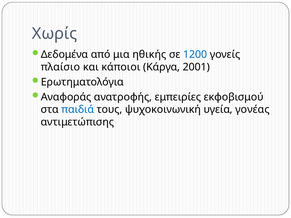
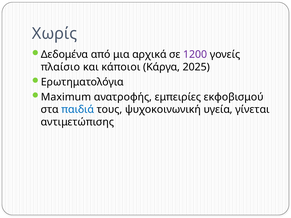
ηθικής: ηθικής -> αρχικά
1200 colour: blue -> purple
2001: 2001 -> 2025
Αναφοράς: Αναφοράς -> Maximum
γονέας: γονέας -> γίνεται
